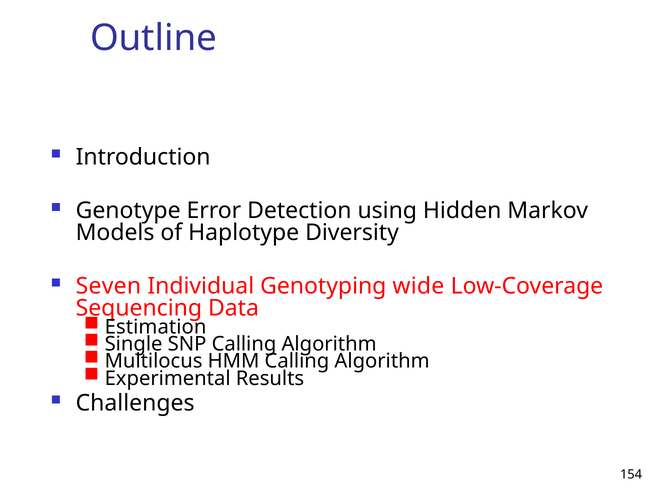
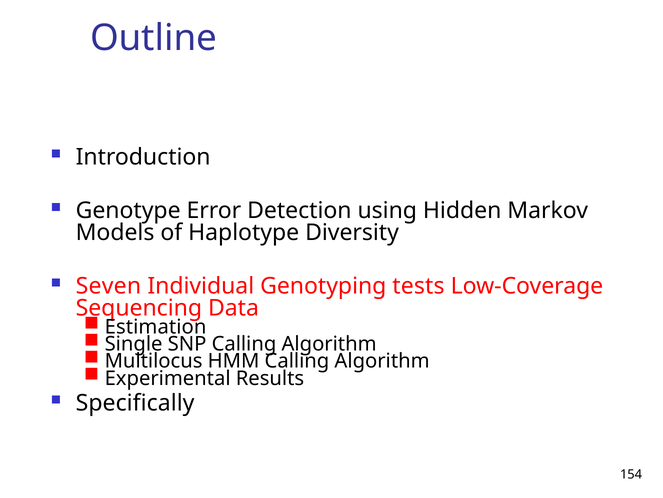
wide: wide -> tests
Challenges: Challenges -> Specifically
